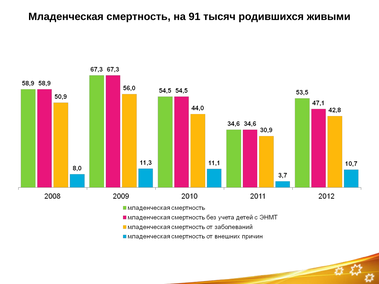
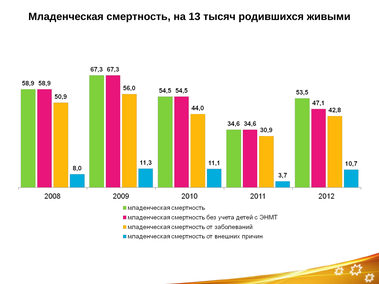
91: 91 -> 13
